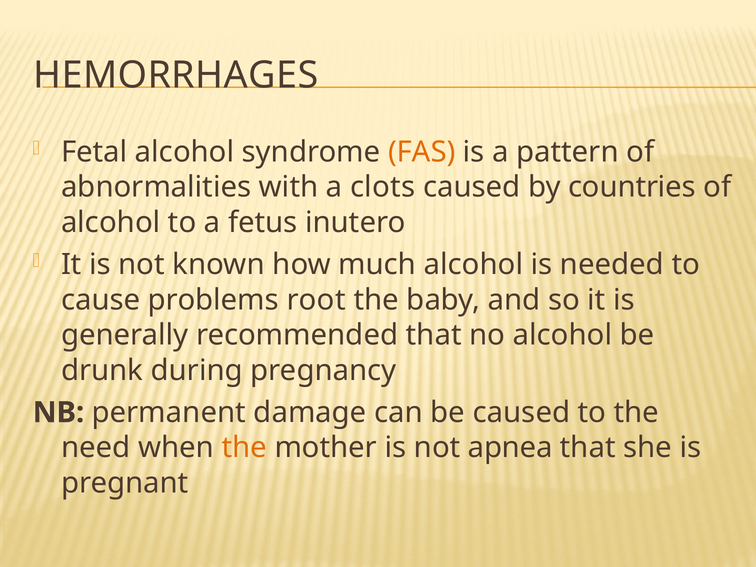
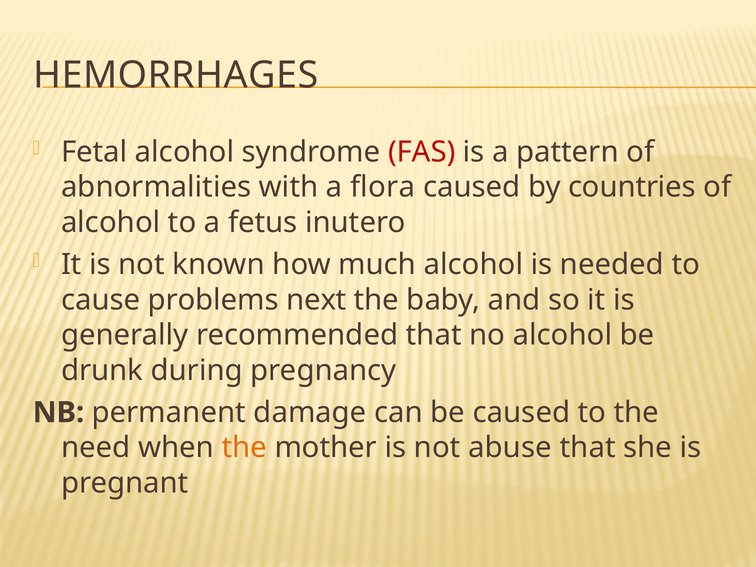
FAS colour: orange -> red
clots: clots -> flora
root: root -> next
apnea: apnea -> abuse
